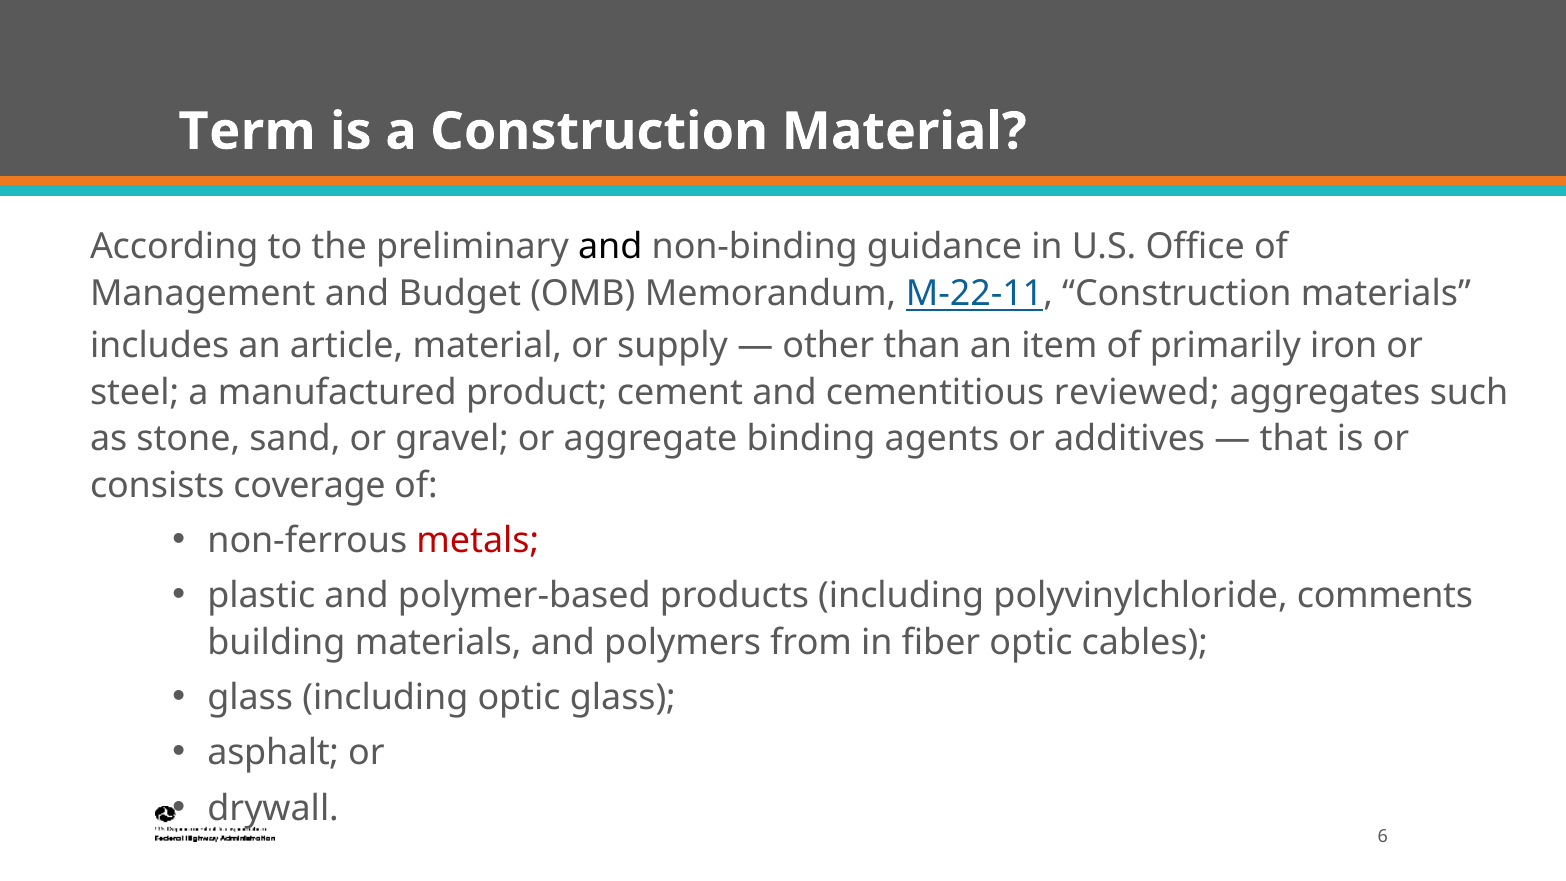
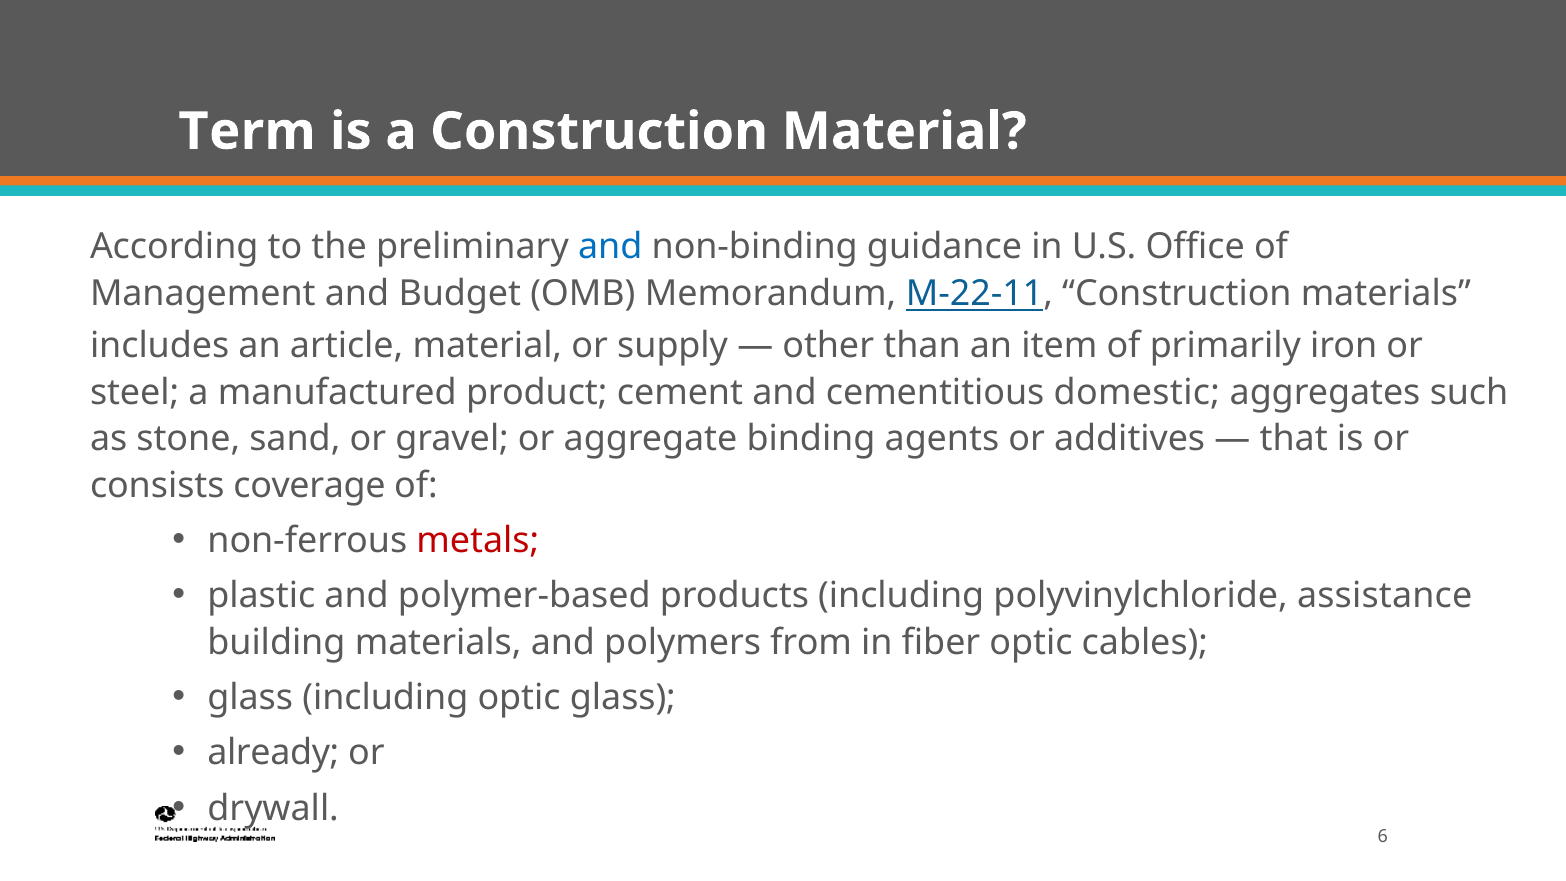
and at (610, 247) colour: black -> blue
reviewed: reviewed -> domestic
comments: comments -> assistance
asphalt: asphalt -> already
